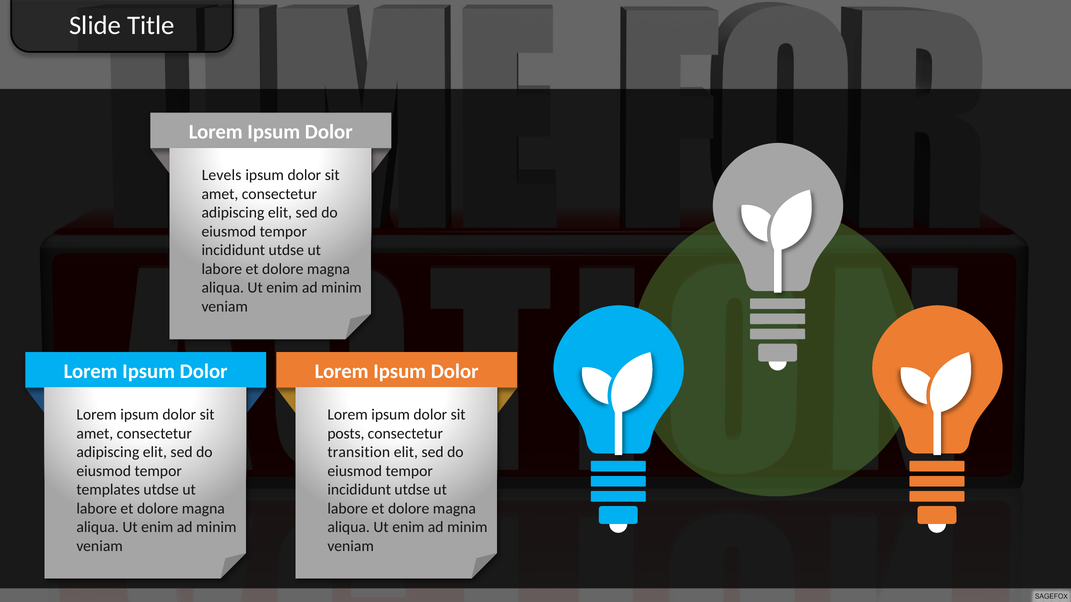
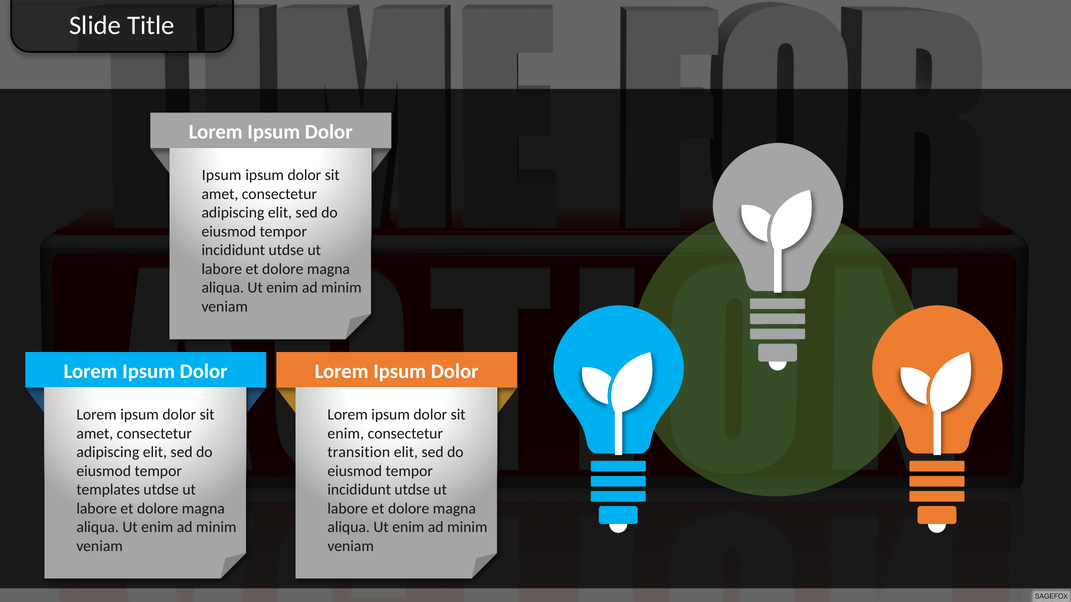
Levels at (222, 175): Levels -> Ipsum
posts at (346, 434): posts -> enim
